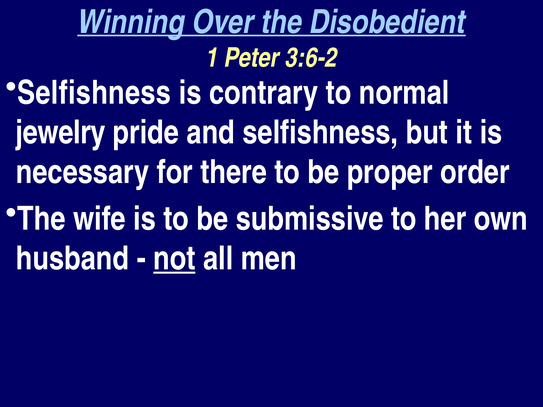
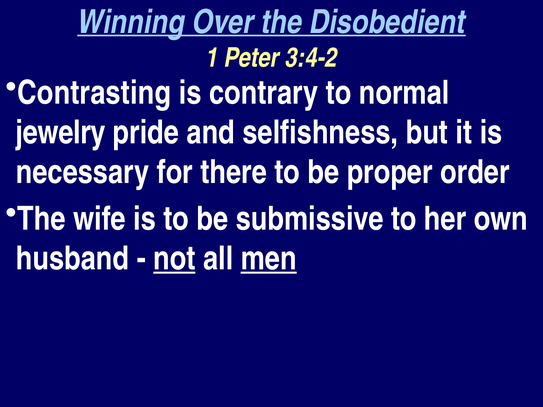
3:6-2: 3:6-2 -> 3:4-2
Selfishness at (94, 93): Selfishness -> Contrasting
men underline: none -> present
